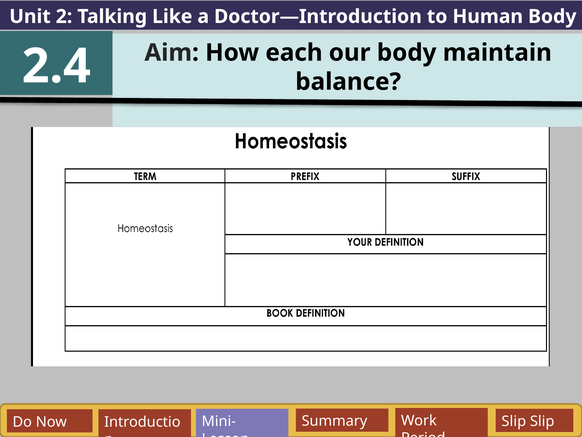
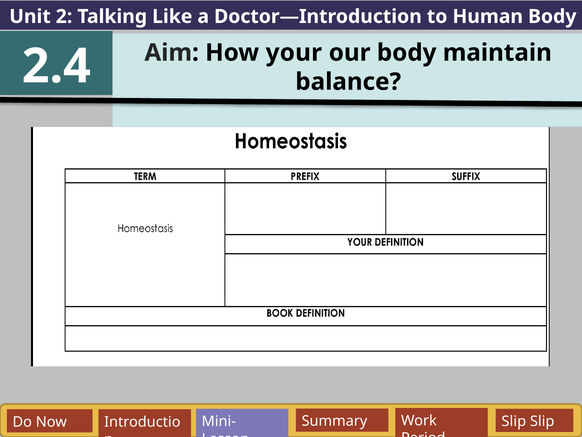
each: each -> your
